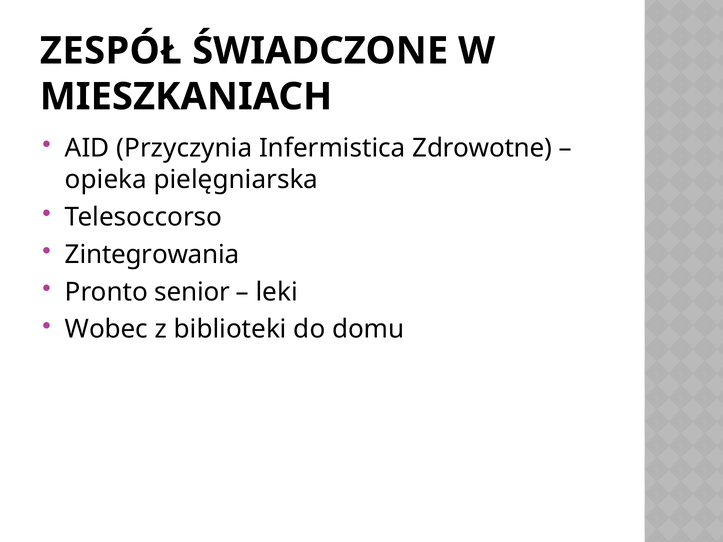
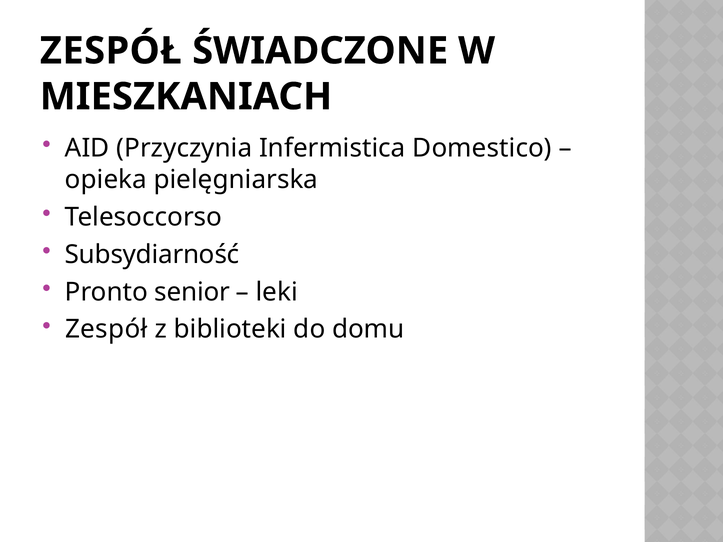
Zdrowotne: Zdrowotne -> Domestico
Zintegrowania: Zintegrowania -> Subsydiarność
Wobec at (106, 329): Wobec -> Zespół
